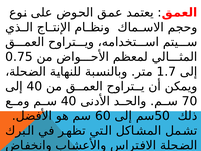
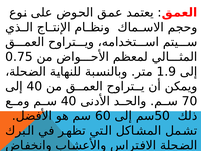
1.7: 1.7 -> 1.9
